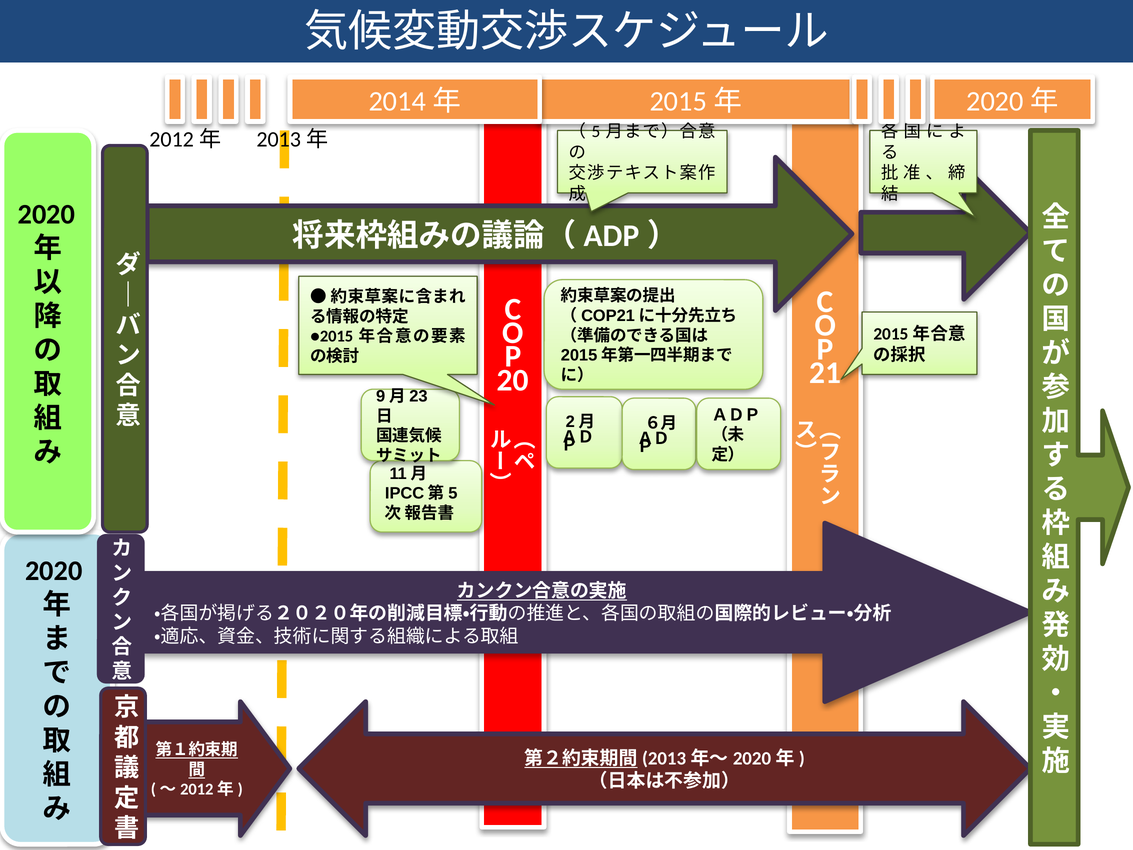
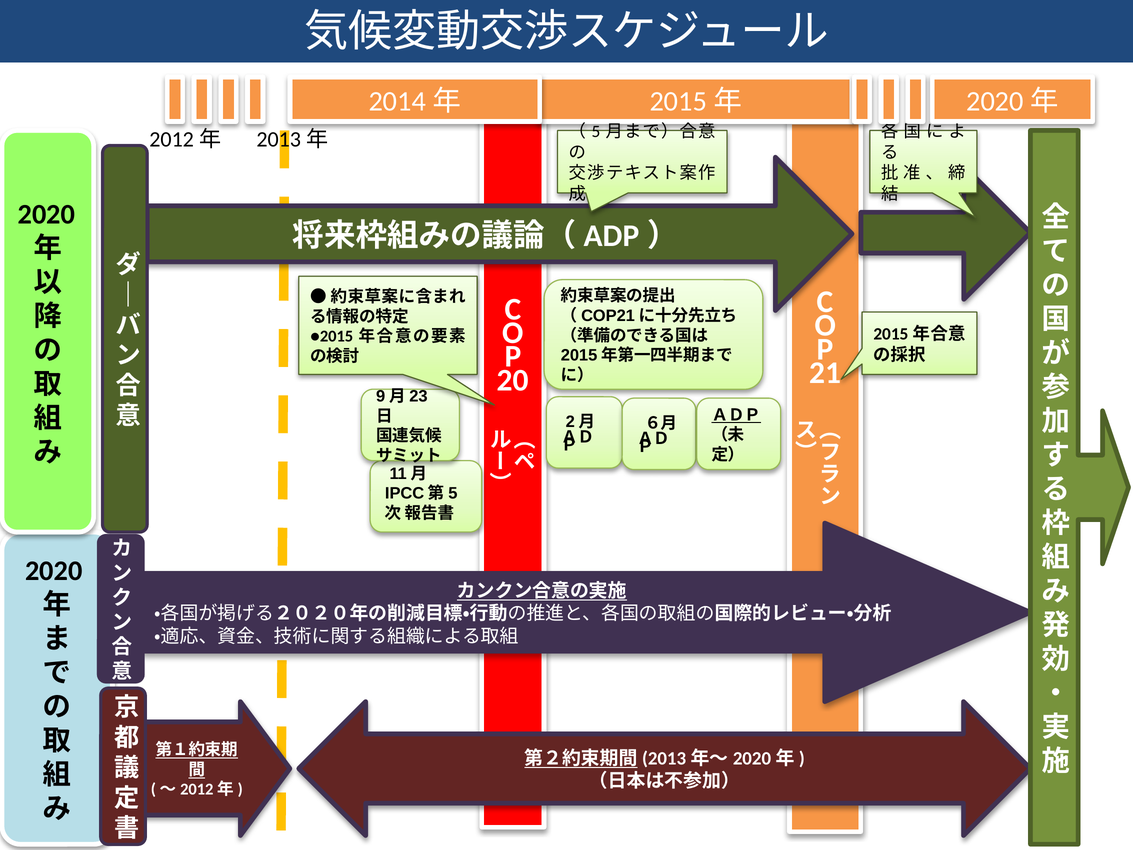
ＡＤＰ underline: none -> present
